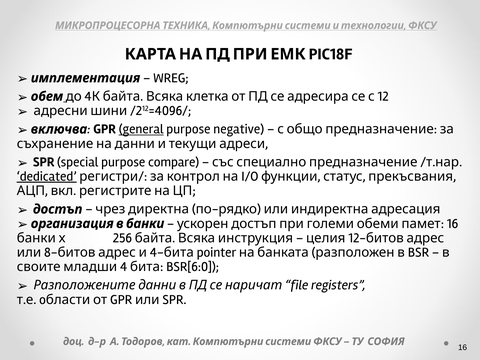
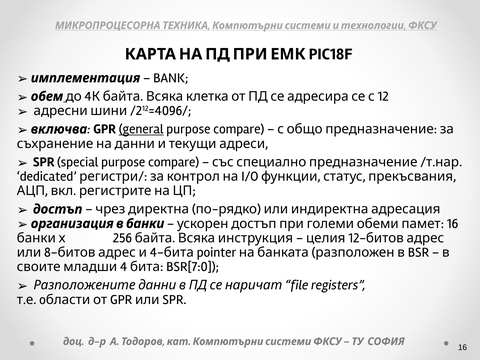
WREG: WREG -> BANK
negative at (239, 129): negative -> compare
dedicated underline: present -> none
BSR[6:0: BSR[6:0 -> BSR[7:0
